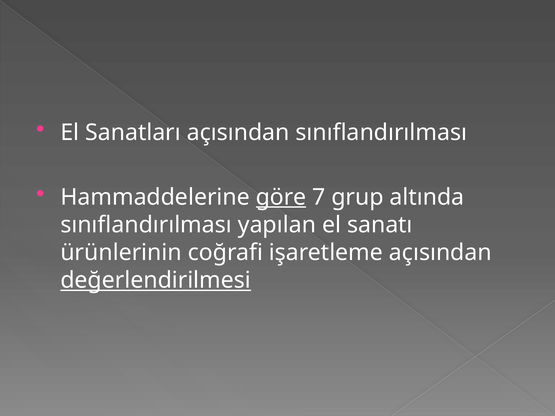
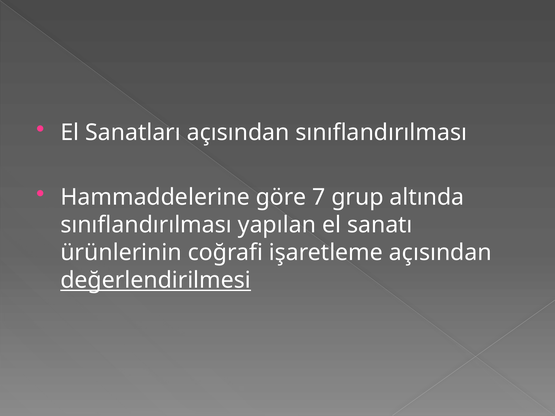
göre underline: present -> none
